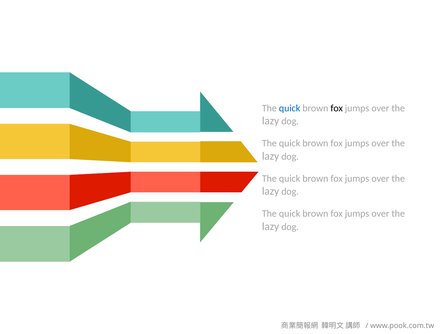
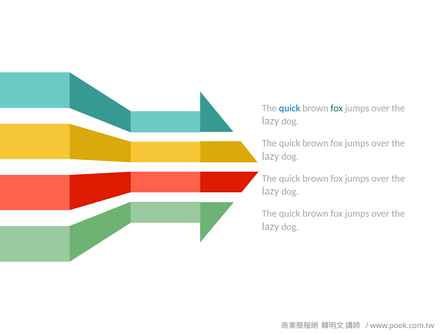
fox at (337, 108) colour: black -> green
